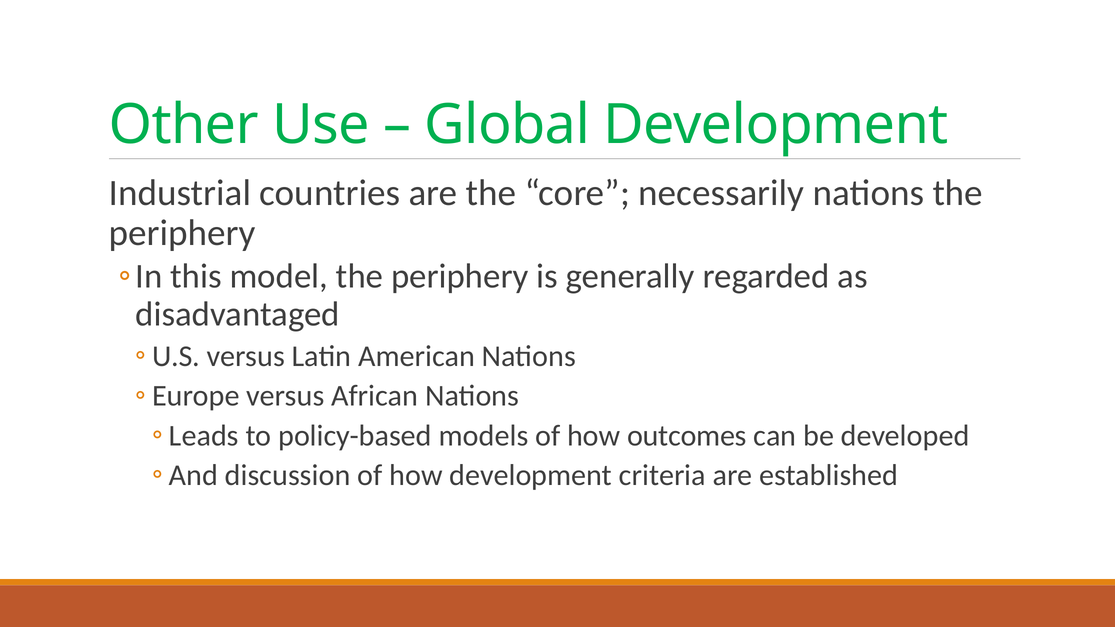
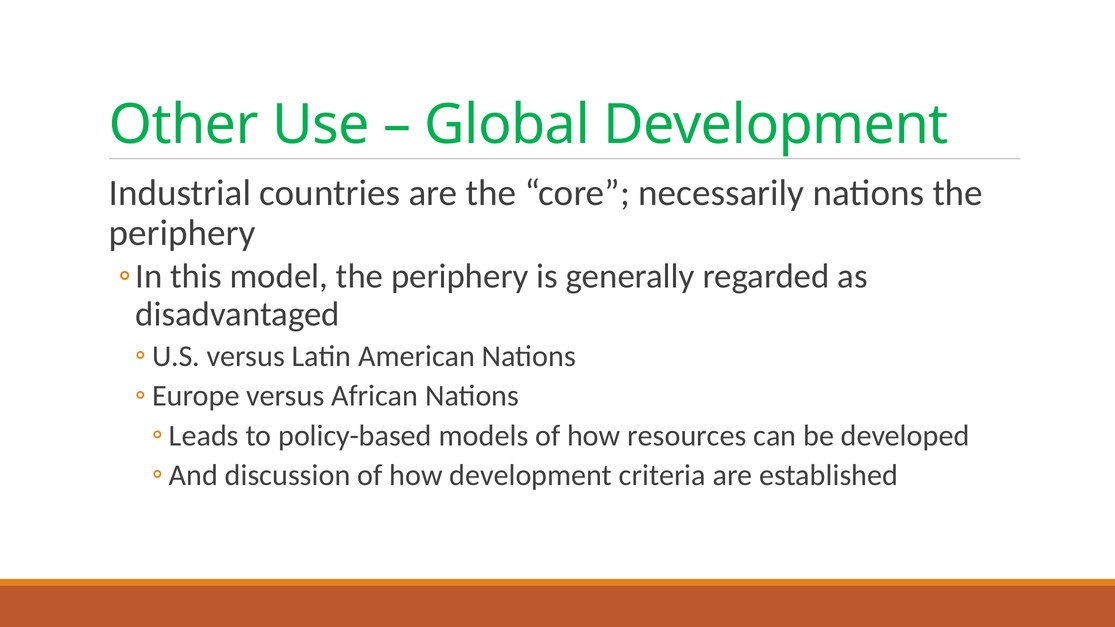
outcomes: outcomes -> resources
